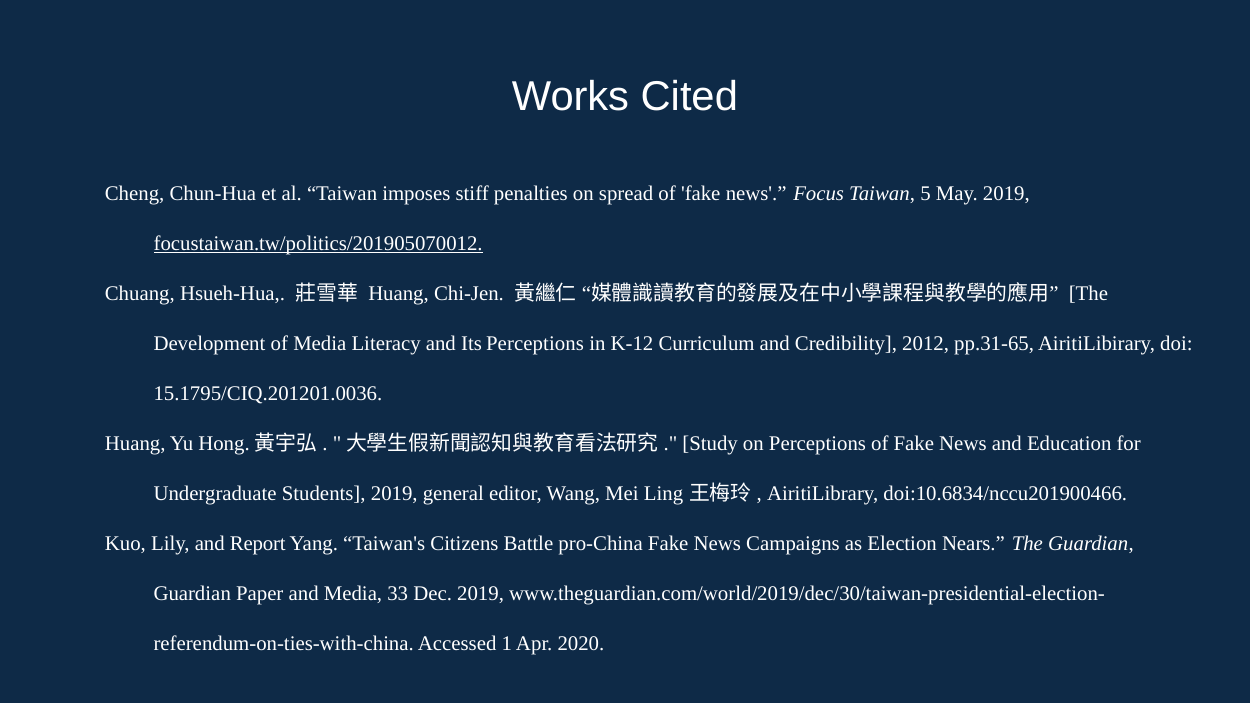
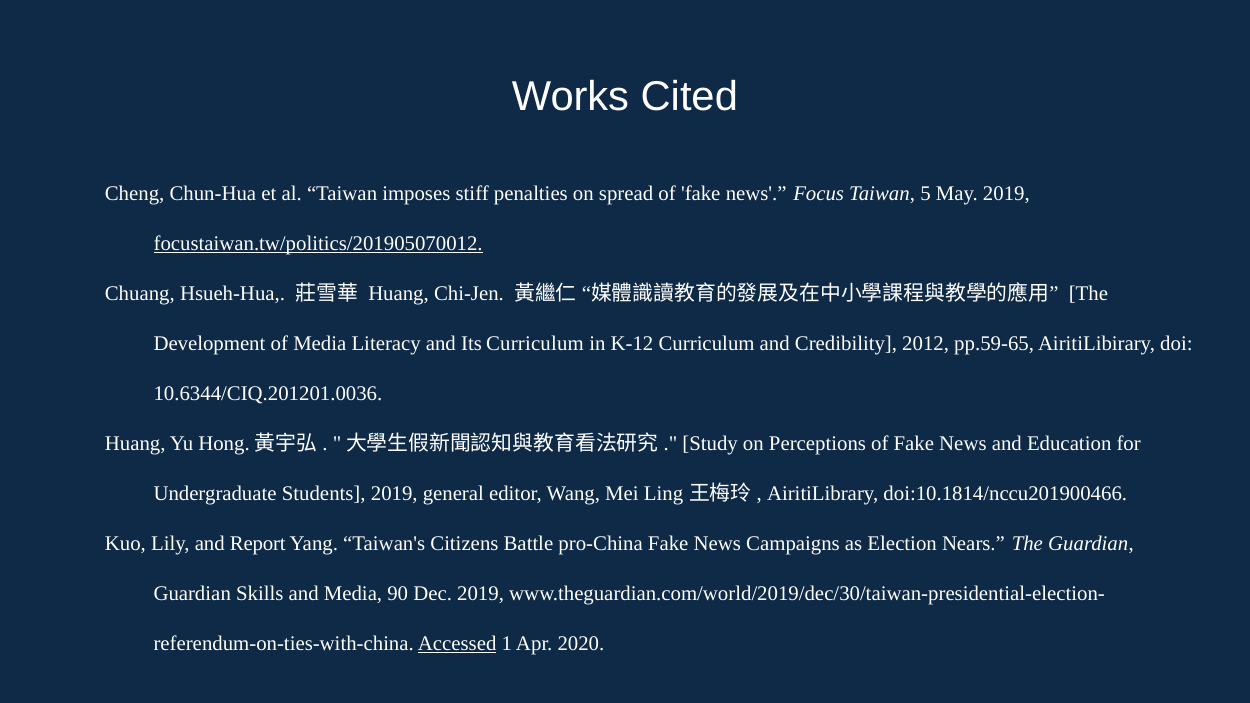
Its Perceptions: Perceptions -> Curriculum
pp.31-65: pp.31-65 -> pp.59-65
15.1795/CIQ.201201.0036: 15.1795/CIQ.201201.0036 -> 10.6344/CIQ.201201.0036
doi:10.6834/nccu201900466: doi:10.6834/nccu201900466 -> doi:10.1814/nccu201900466
Paper: Paper -> Skills
33: 33 -> 90
Accessed underline: none -> present
